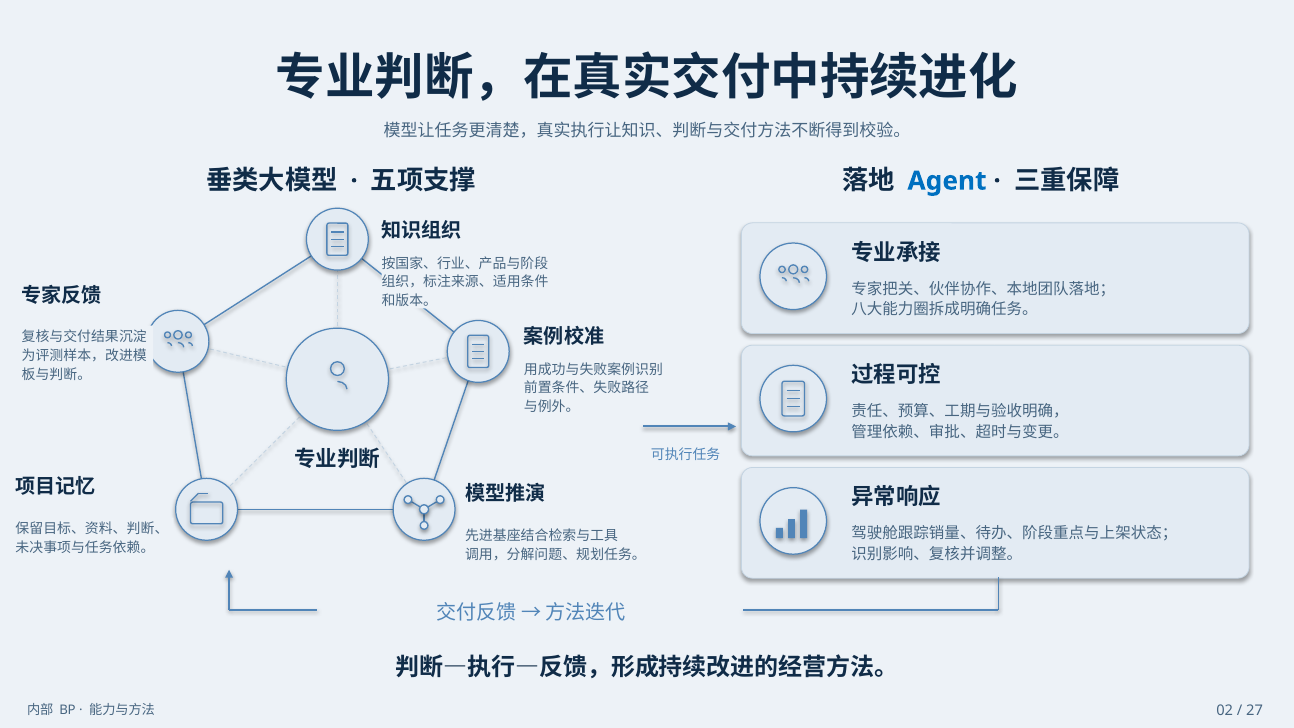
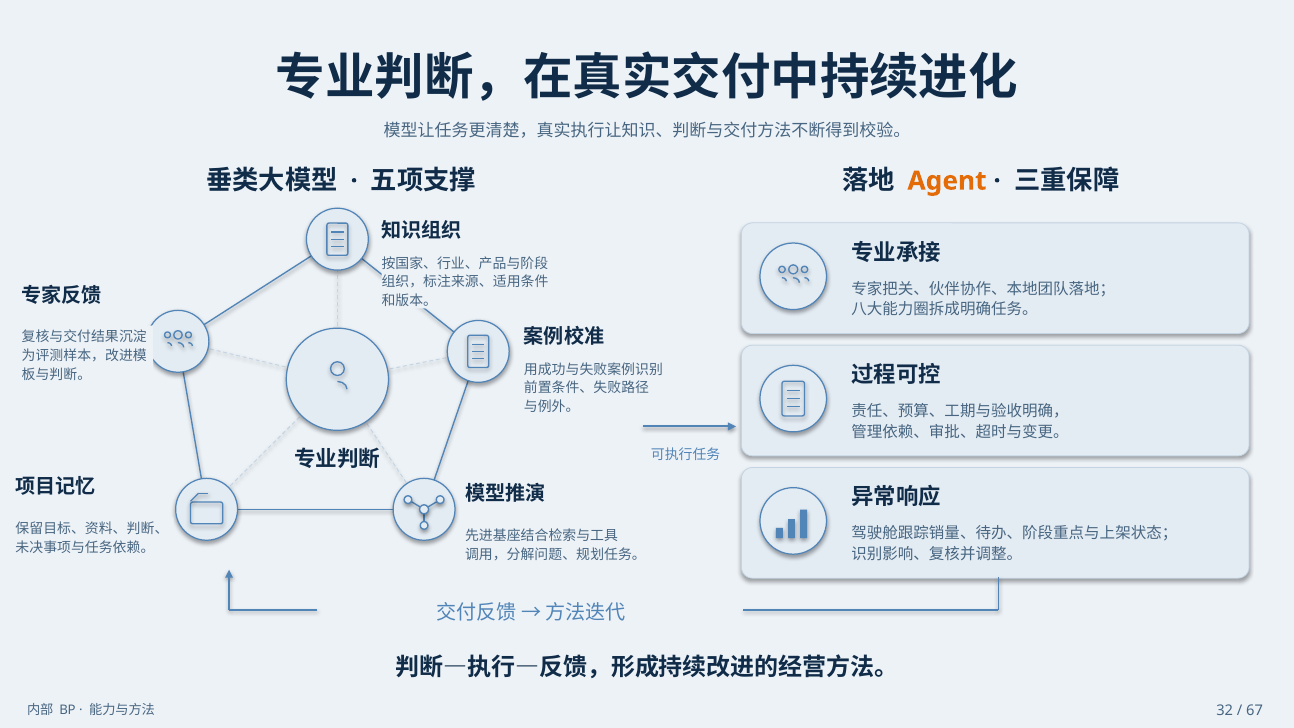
Agent colour: blue -> orange
02: 02 -> 32
27: 27 -> 67
